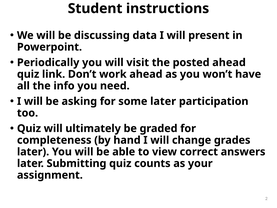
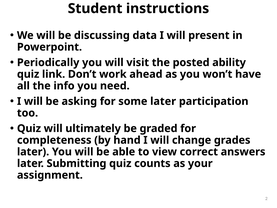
posted ahead: ahead -> ability
